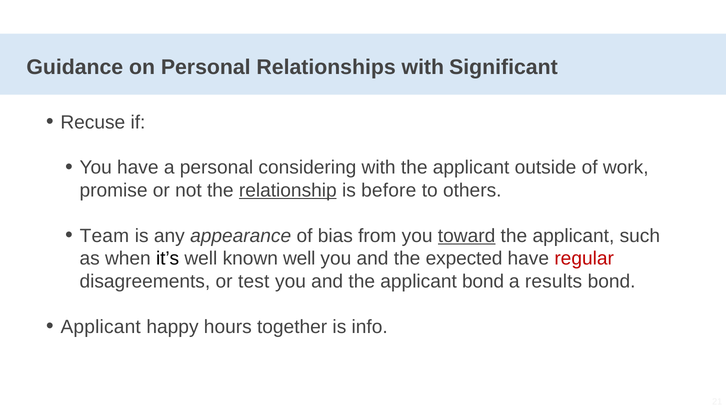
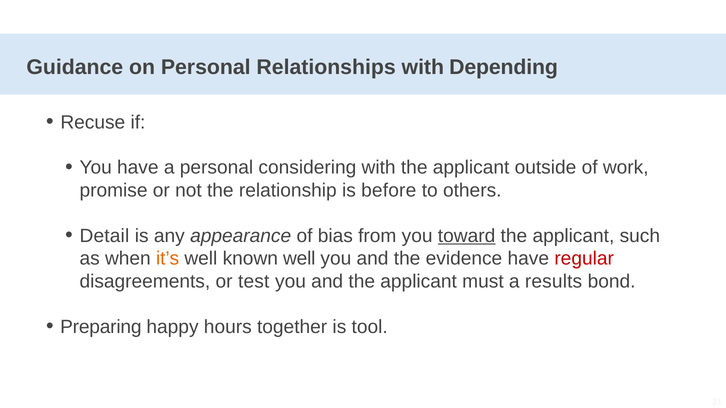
Significant: Significant -> Depending
relationship underline: present -> none
Team: Team -> Detail
it’s colour: black -> orange
expected: expected -> evidence
applicant bond: bond -> must
Applicant at (101, 327): Applicant -> Preparing
info: info -> tool
